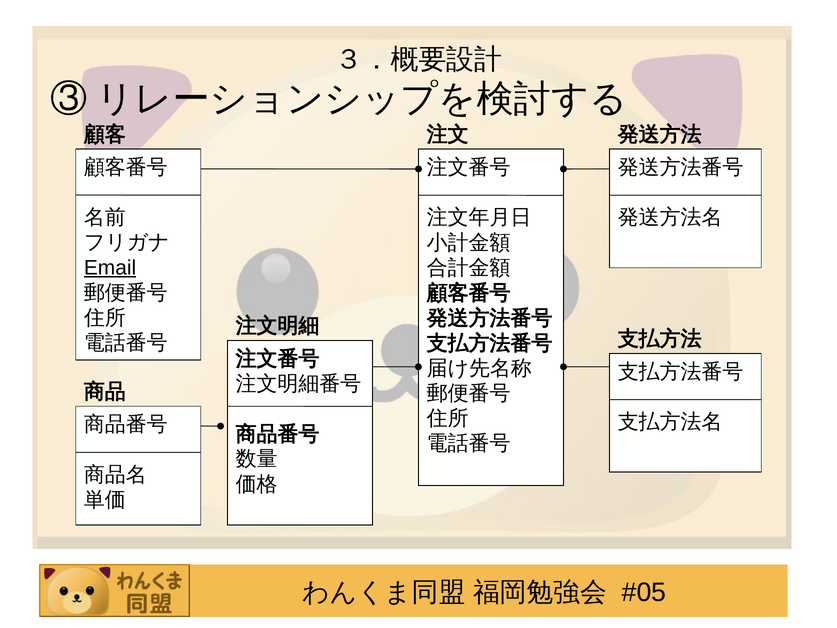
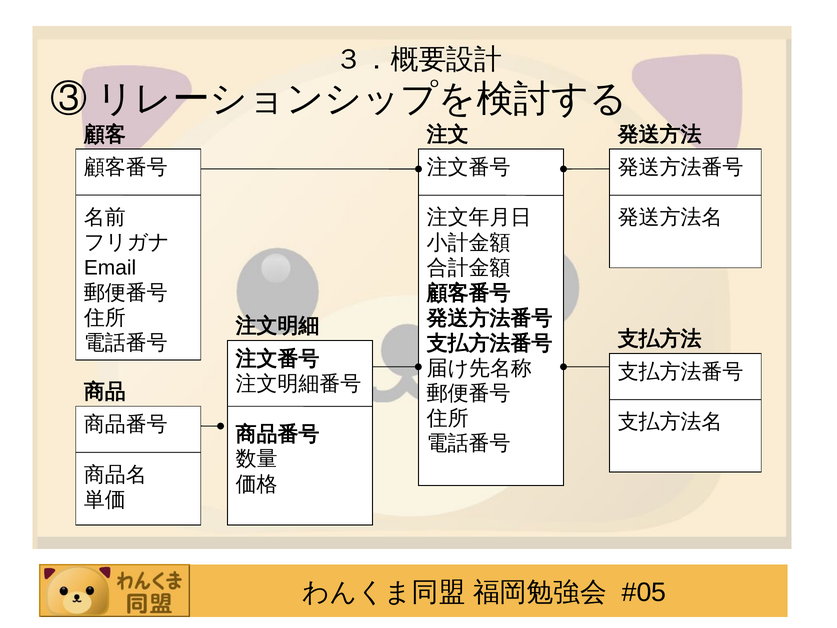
Email underline: present -> none
